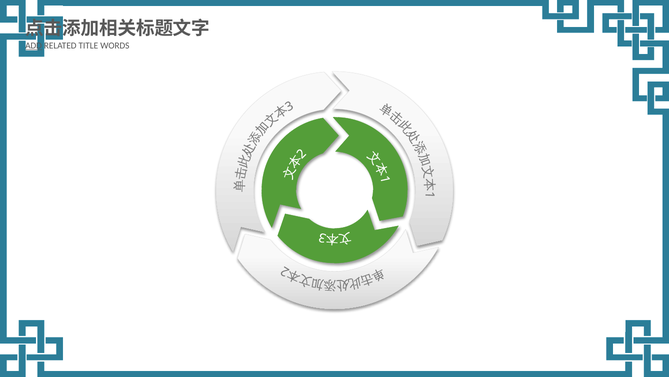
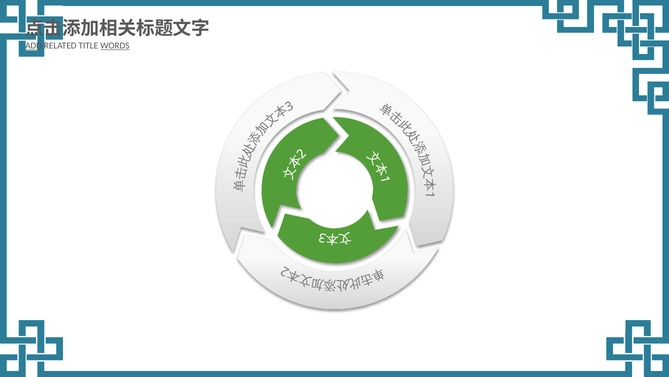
WORDS underline: none -> present
